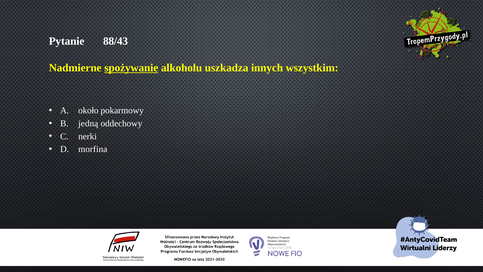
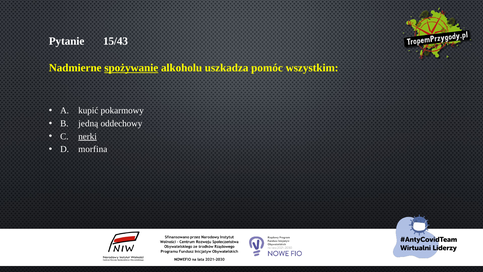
88/43: 88/43 -> 15/43
innych: innych -> pomóc
około: około -> kupić
nerki underline: none -> present
